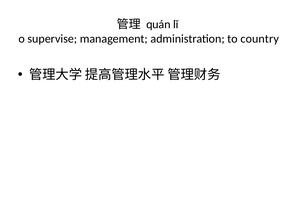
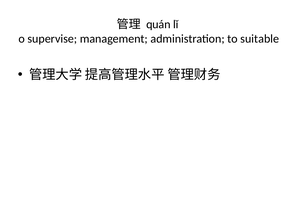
country: country -> suitable
